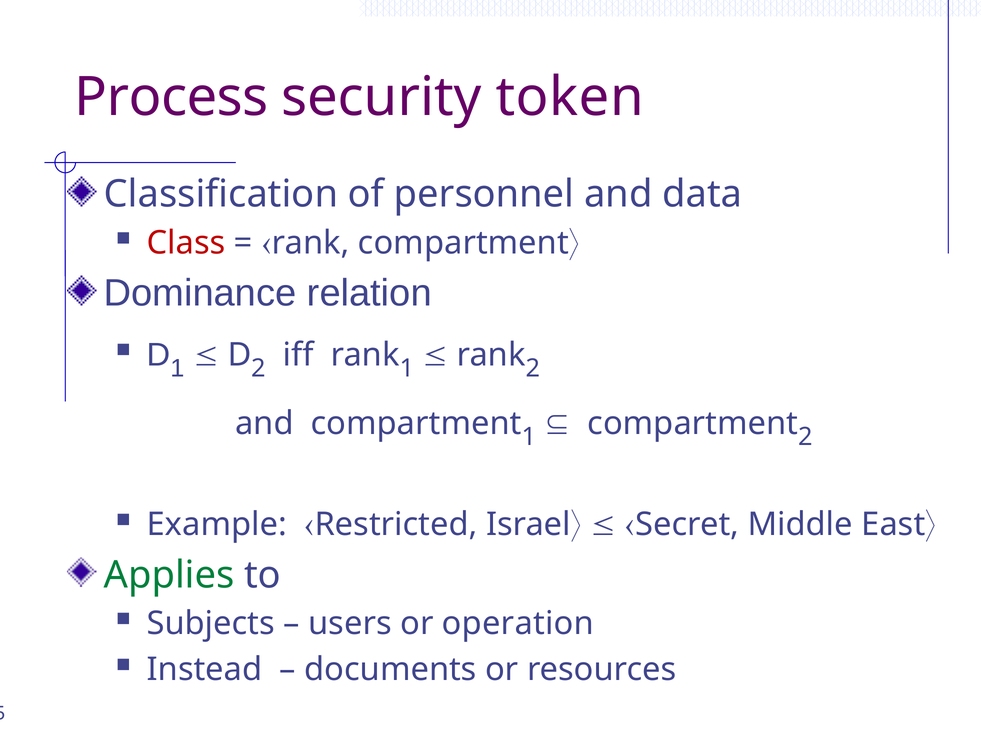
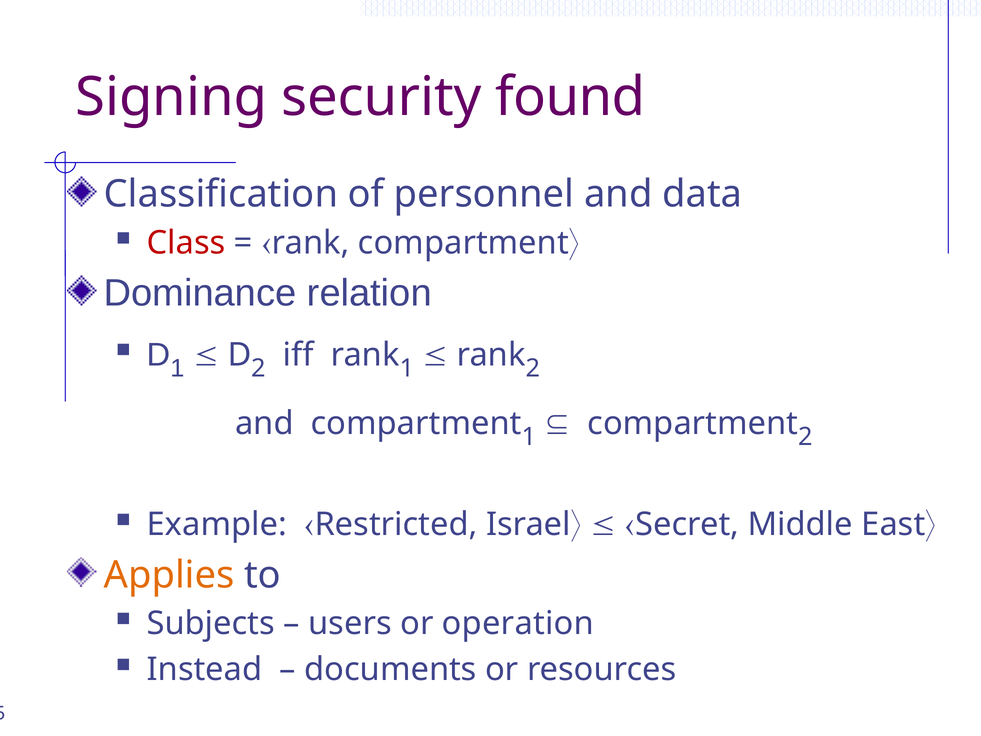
Process: Process -> Signing
token: token -> found
Applies colour: green -> orange
